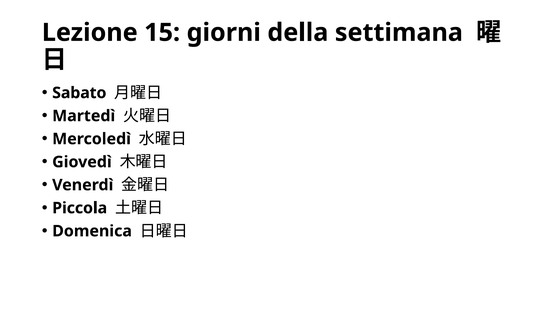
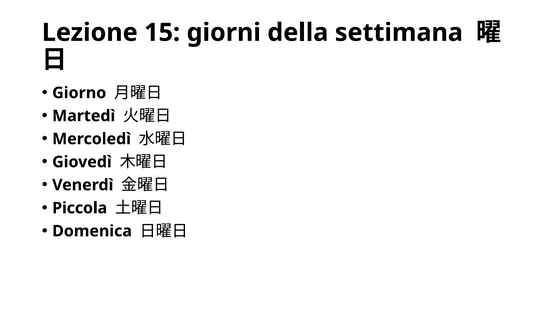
Sabato: Sabato -> Giorno
